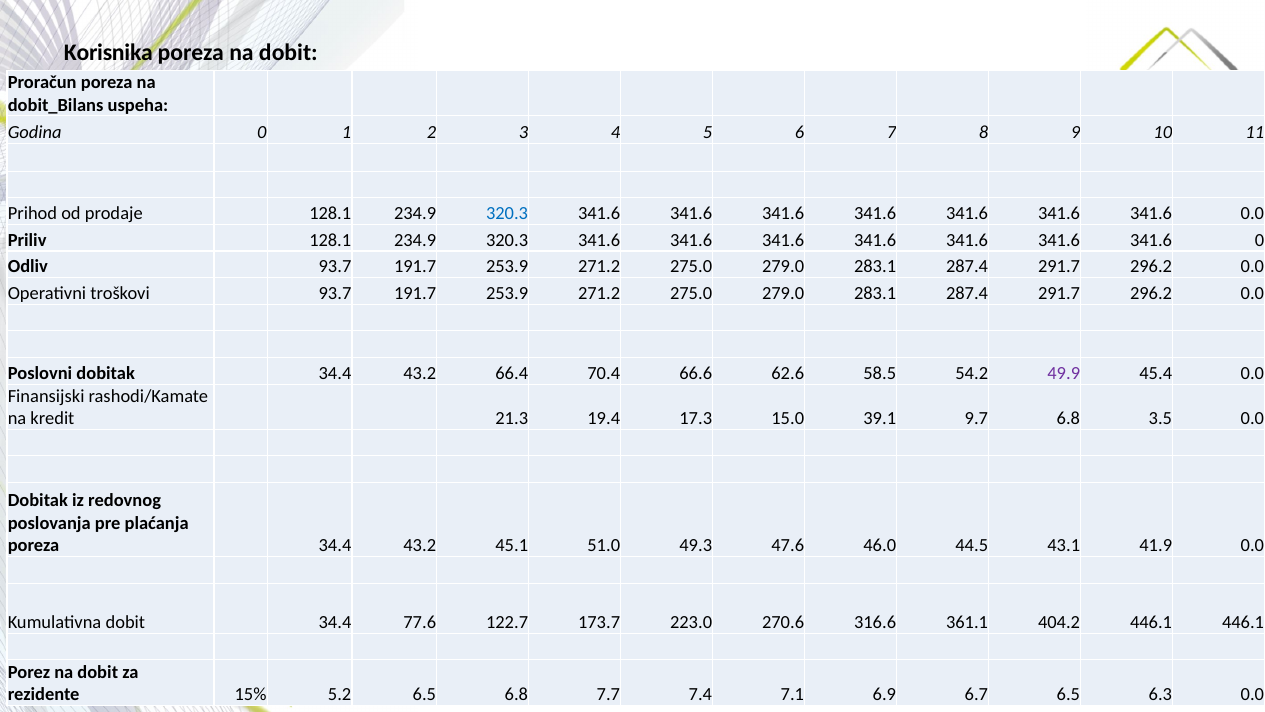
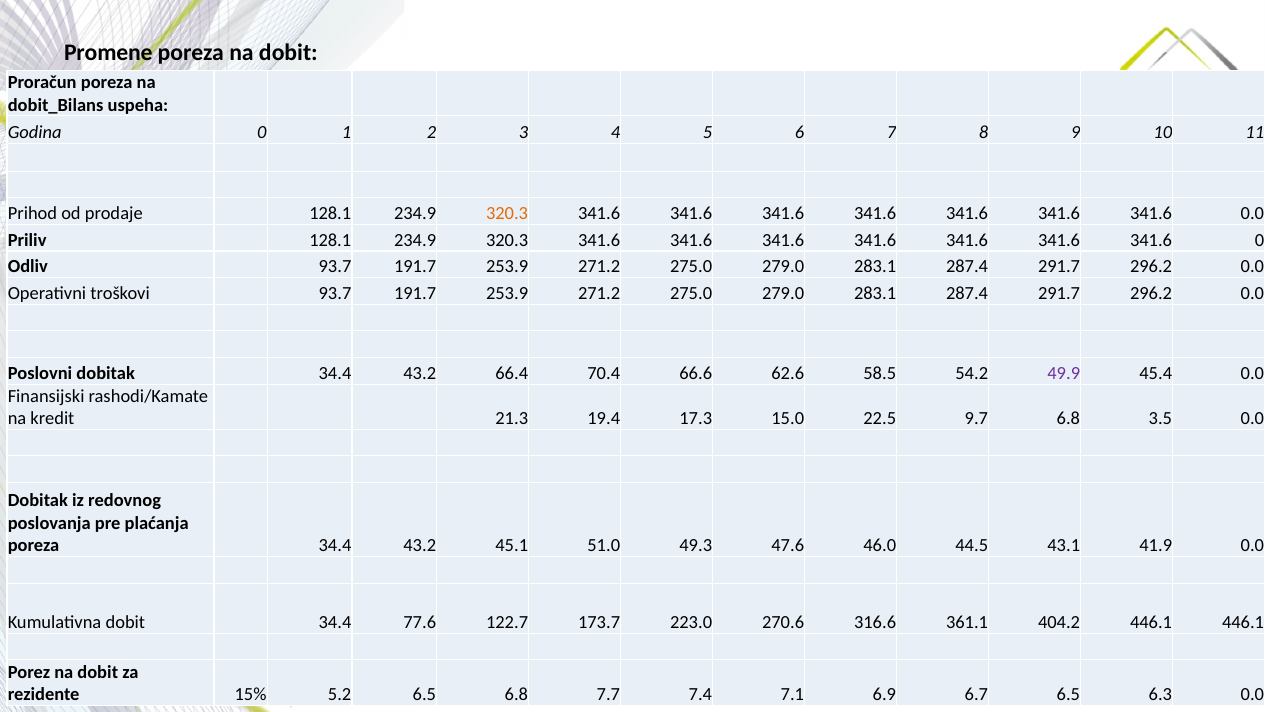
Korisnika: Korisnika -> Promene
320.3 at (507, 213) colour: blue -> orange
39.1: 39.1 -> 22.5
